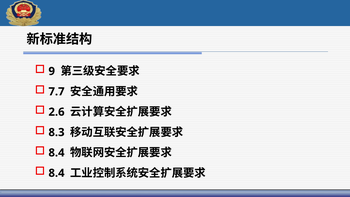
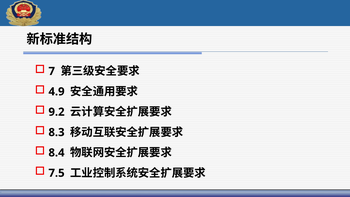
9: 9 -> 7
7.7: 7.7 -> 4.9
2.6: 2.6 -> 9.2
8.4 at (57, 173): 8.4 -> 7.5
